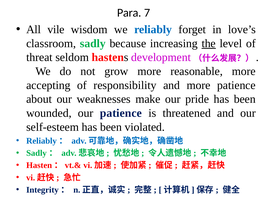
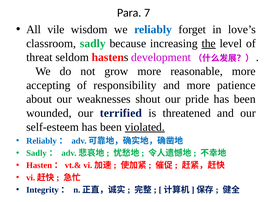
make: make -> shout
our patience: patience -> terrified
violated underline: none -> present
